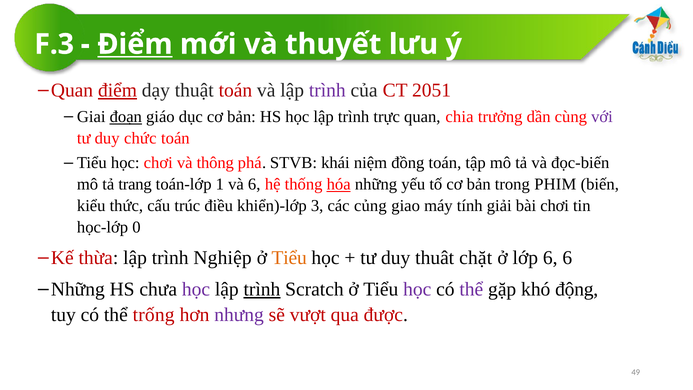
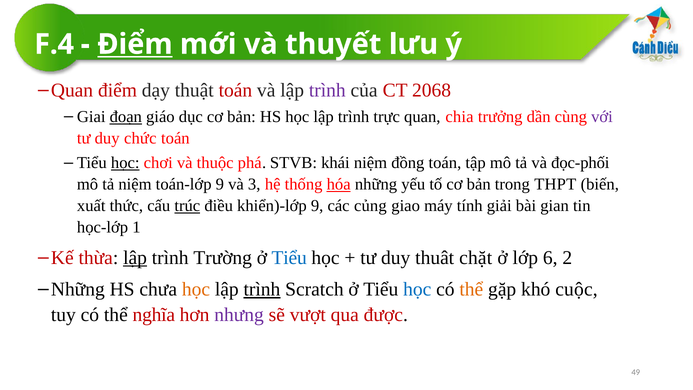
F.3: F.3 -> F.4
điểm at (117, 90) underline: present -> none
2051: 2051 -> 2068
học at (125, 163) underline: none -> present
thông: thông -> thuộc
đọc-biến: đọc-biến -> đọc-phối
tả trang: trang -> niệm
toán-lớp 1: 1 -> 9
và 6: 6 -> 3
PHIM: PHIM -> THPT
kiểu: kiểu -> xuất
trúc underline: none -> present
khiển)-lớp 3: 3 -> 9
bài chơi: chơi -> gian
0: 0 -> 1
lập at (135, 257) underline: none -> present
Nghiệp: Nghiệp -> Trường
Tiểu at (289, 257) colour: orange -> blue
6 6: 6 -> 2
học at (196, 289) colour: purple -> orange
học at (417, 289) colour: purple -> blue
thể at (471, 289) colour: purple -> orange
động: động -> cuộc
trống: trống -> nghĩa
